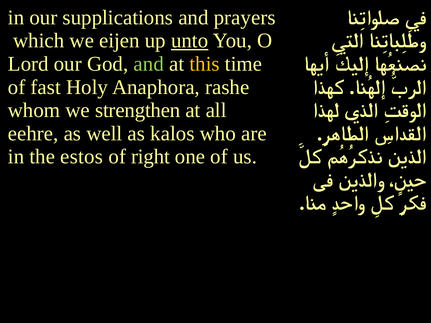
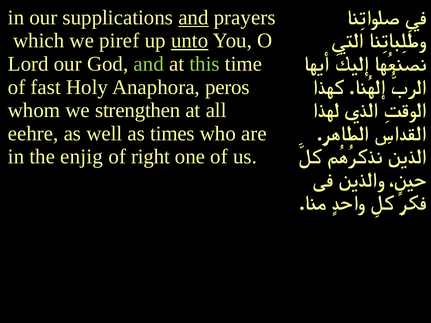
and at (193, 18) underline: none -> present
eijen: eijen -> piref
this colour: yellow -> light green
rashe: rashe -> peros
kalos: kalos -> times
estos: estos -> enjig
